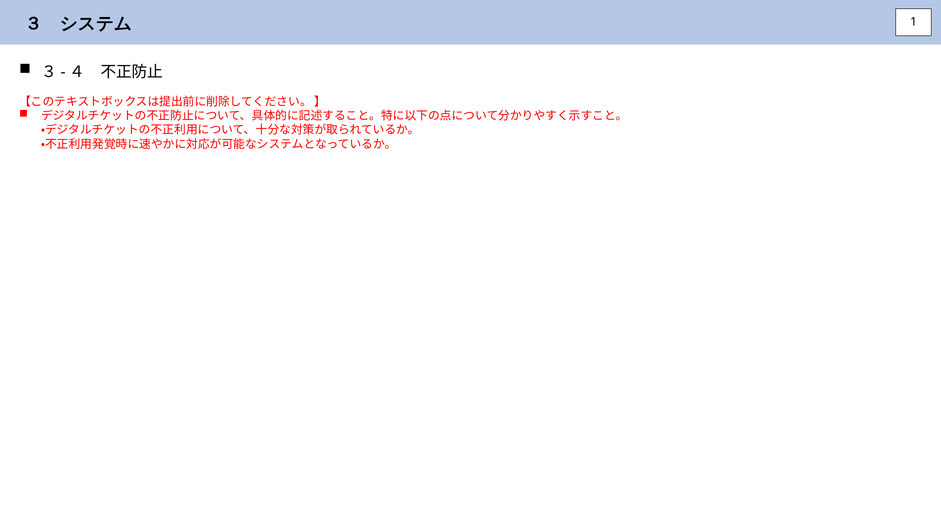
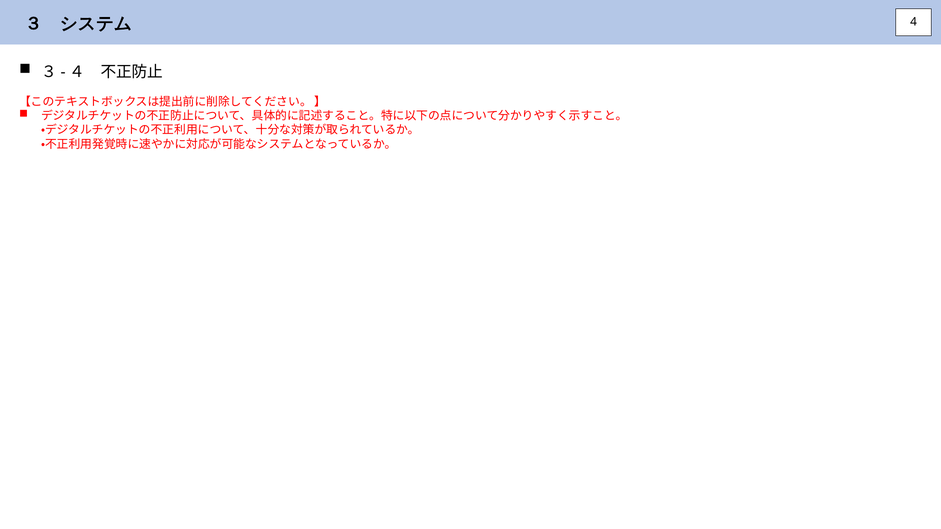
1: 1 -> 4
